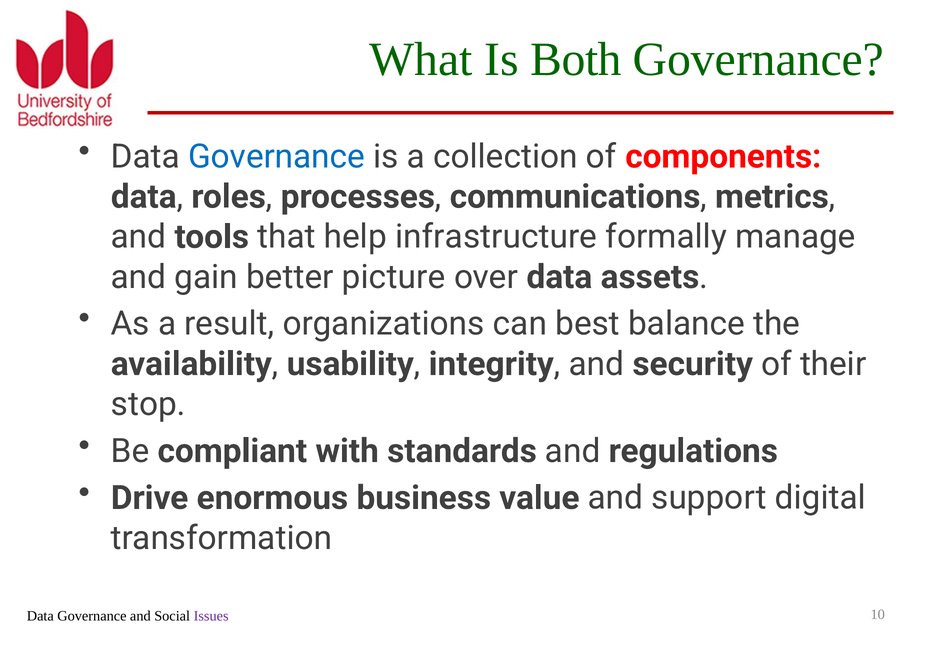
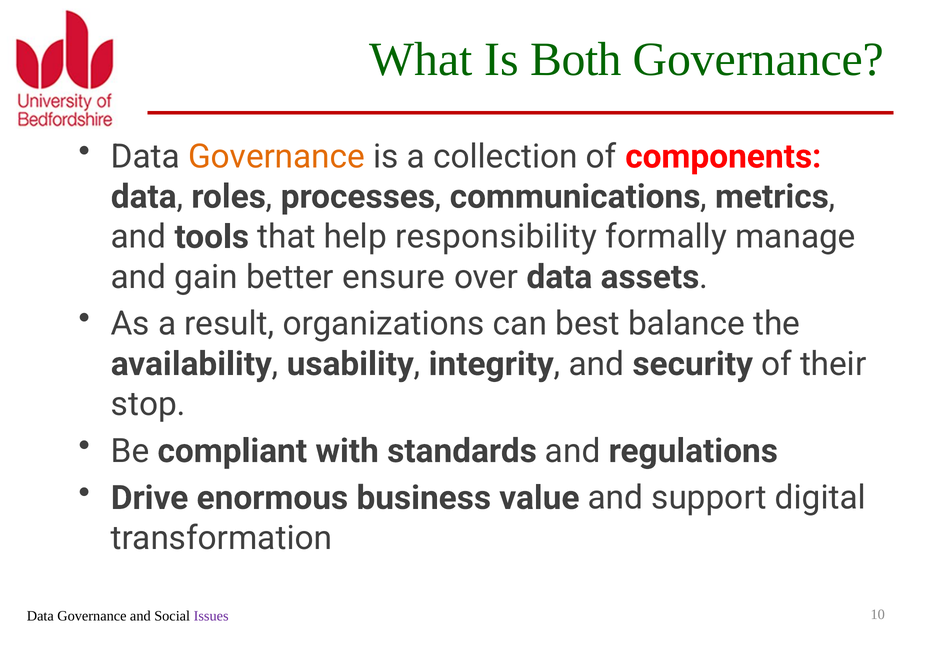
Governance at (277, 157) colour: blue -> orange
infrastructure: infrastructure -> responsibility
picture: picture -> ensure
